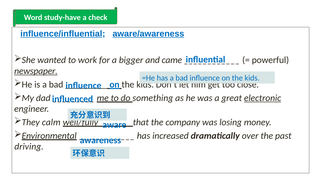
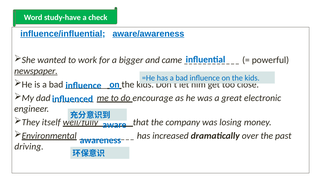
something: something -> encourage
electronic underline: present -> none
calm: calm -> itself
